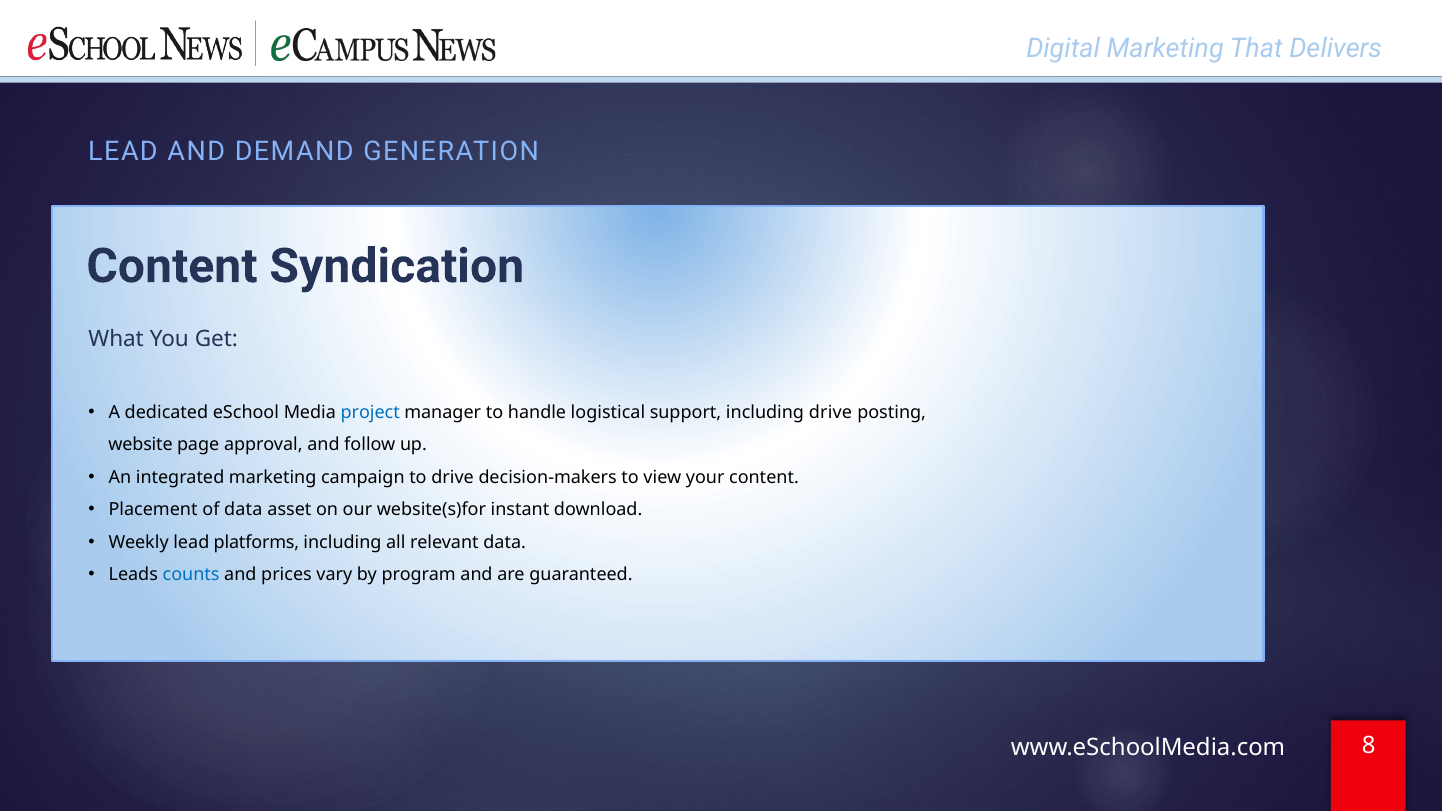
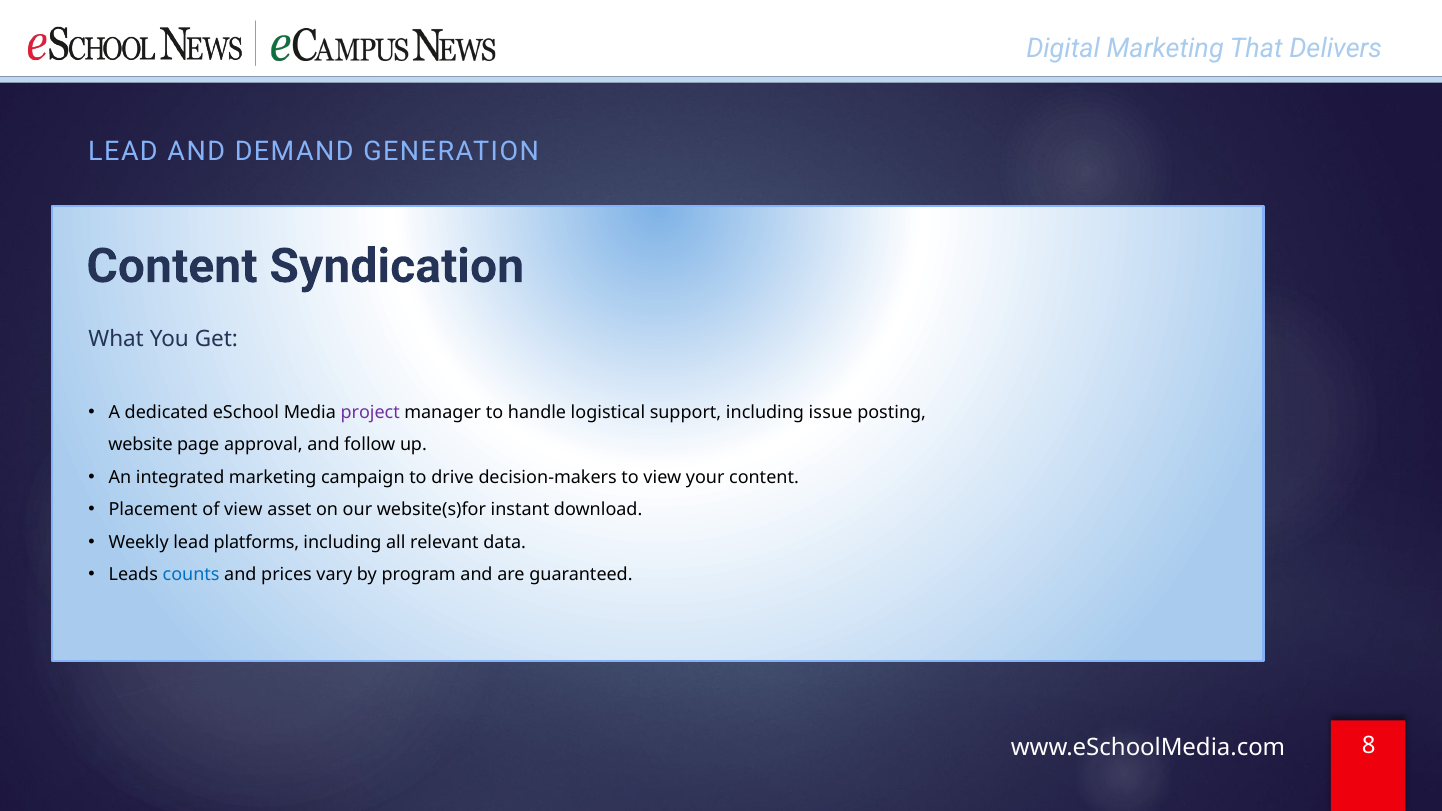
project colour: blue -> purple
including drive: drive -> issue
of data: data -> view
